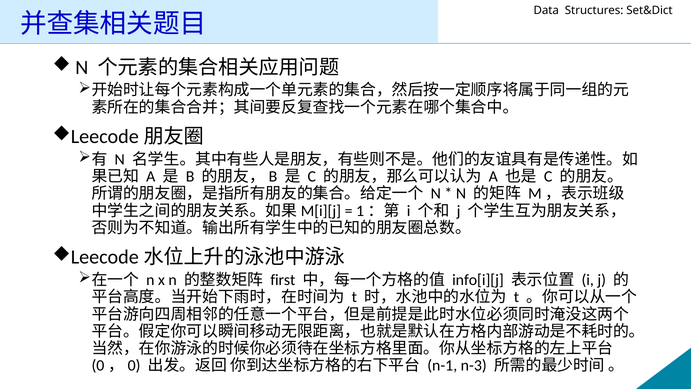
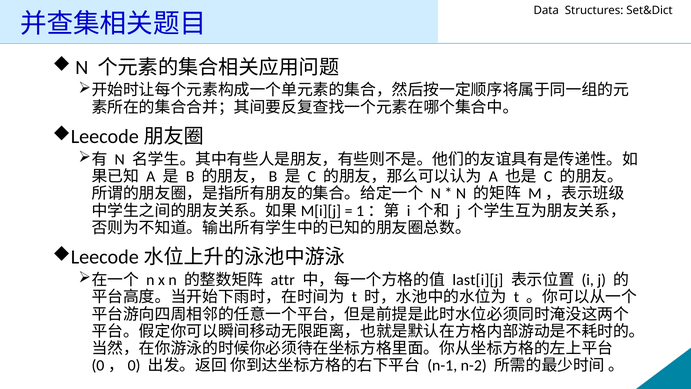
first: first -> attr
info[i][j: info[i][j -> last[i][j
n-3: n-3 -> n-2
